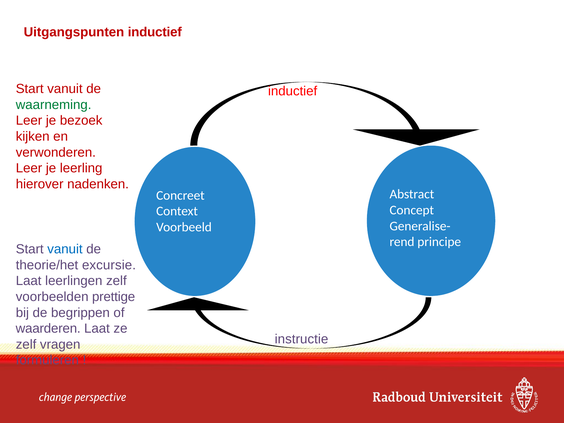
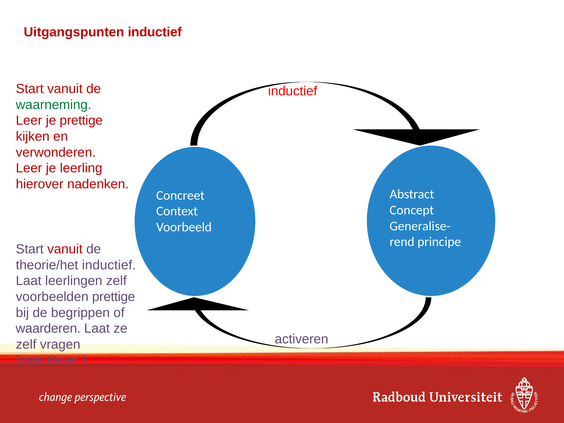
je bezoek: bezoek -> prettige
vanuit at (65, 249) colour: blue -> red
theorie/het excursie: excursie -> inductief
instructie: instructie -> activeren
